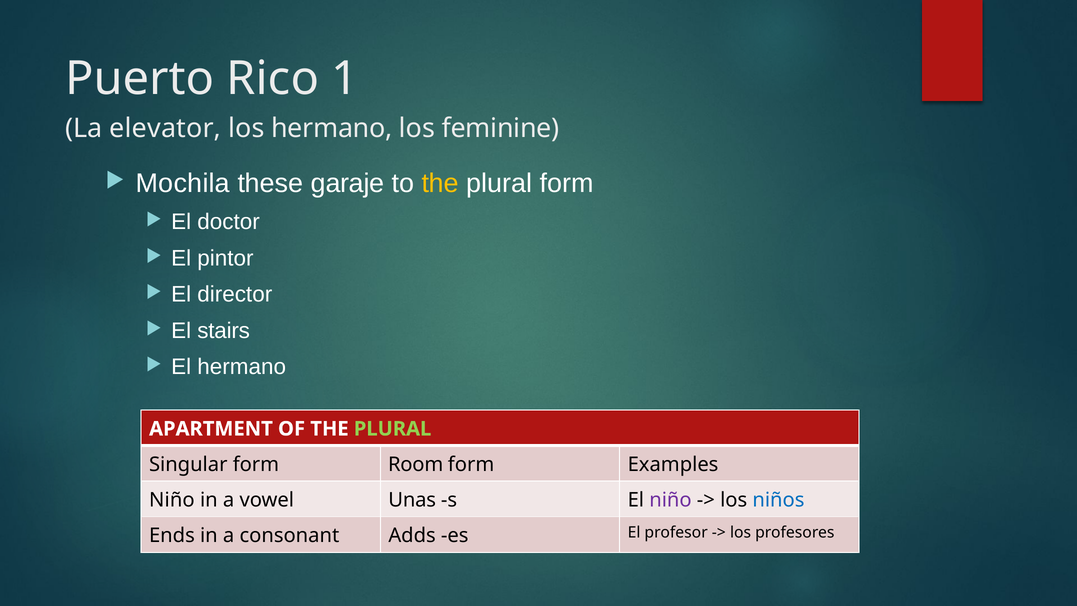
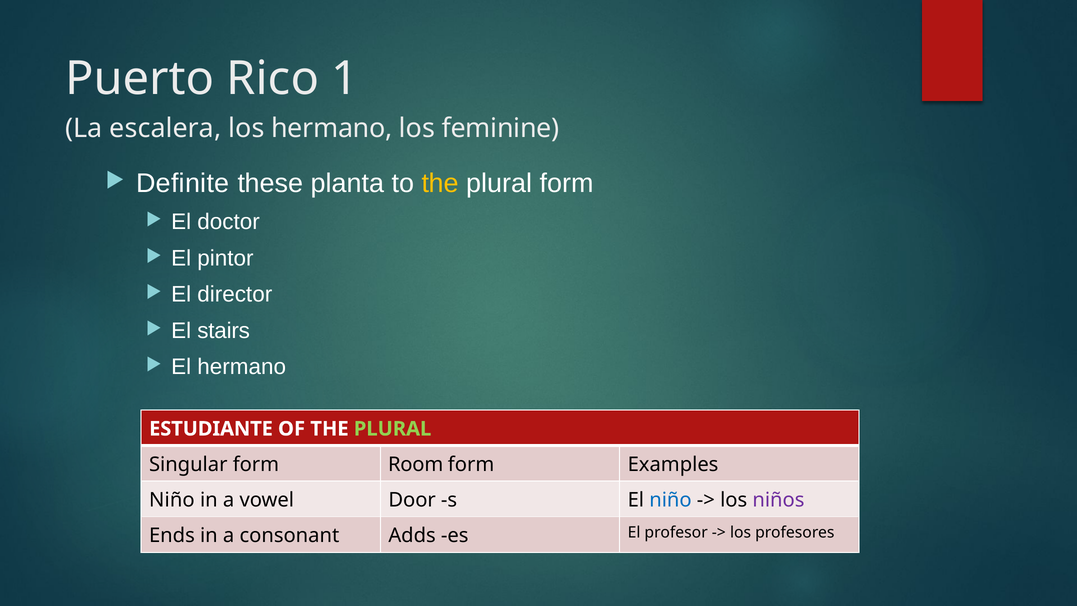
elevator: elevator -> escalera
Mochila: Mochila -> Definite
garaje: garaje -> planta
APARTMENT: APARTMENT -> ESTUDIANTE
Unas: Unas -> Door
niño at (671, 500) colour: purple -> blue
niños colour: blue -> purple
